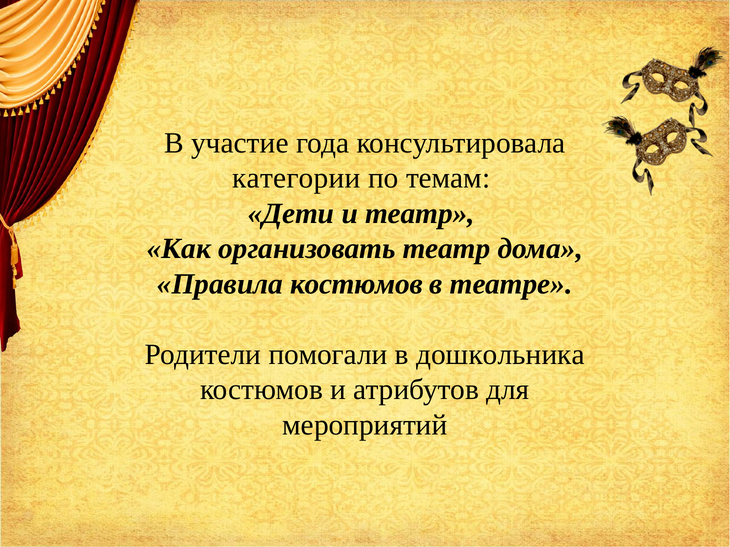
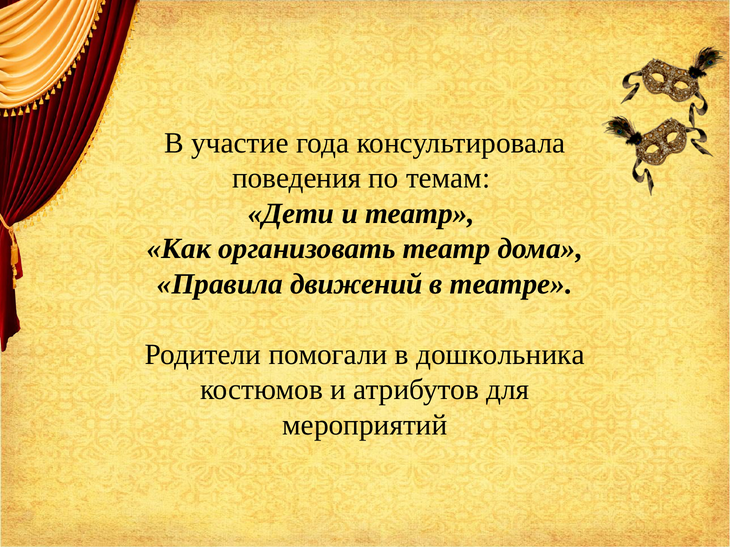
категории: категории -> поведения
Правила костюмов: костюмов -> движений
